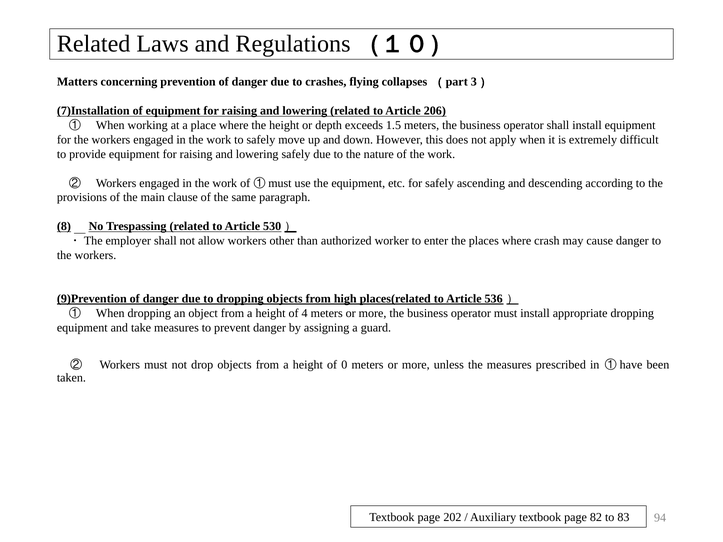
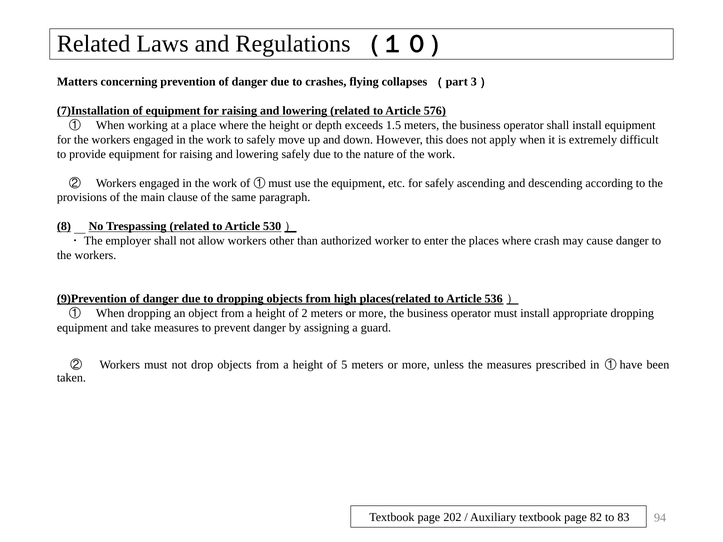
206: 206 -> 576
4: 4 -> 2
0: 0 -> 5
